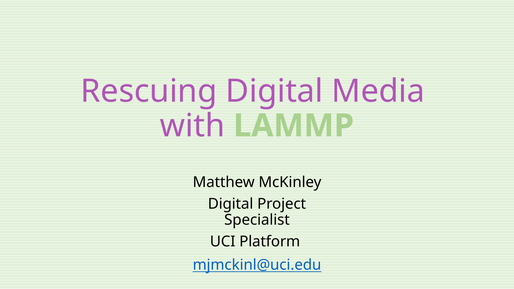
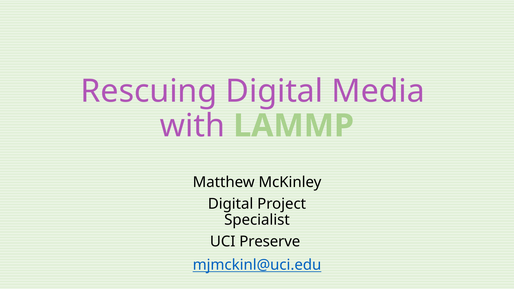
Platform: Platform -> Preserve
